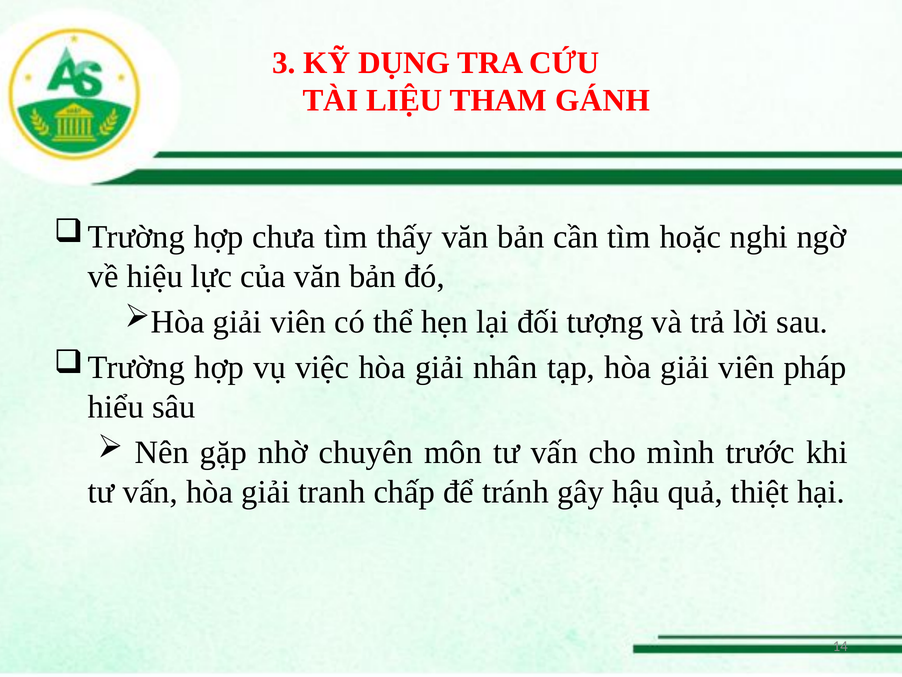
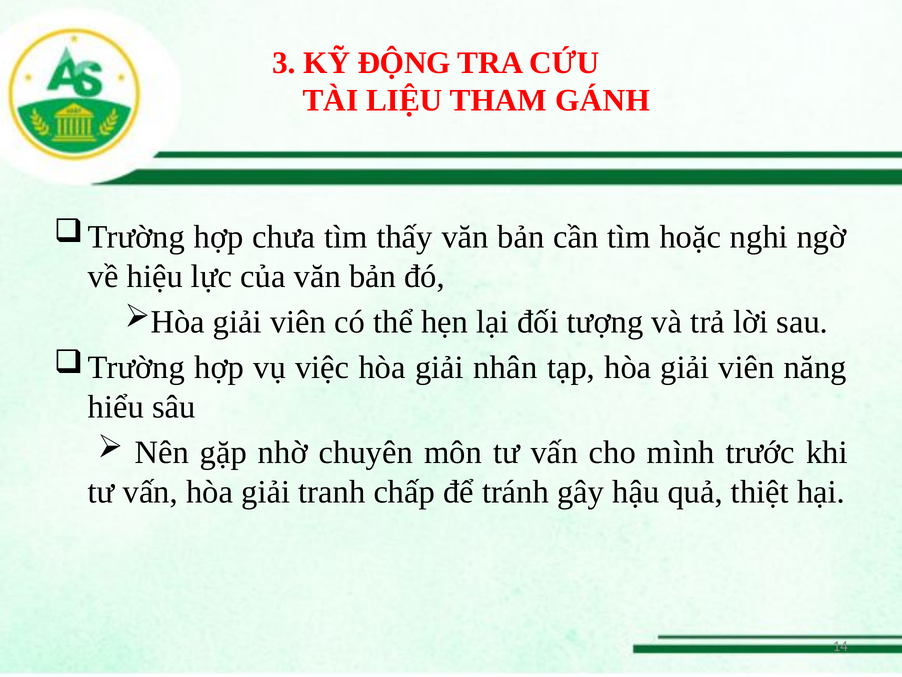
DỤNG: DỤNG -> ĐỘNG
pháp: pháp -> năng
